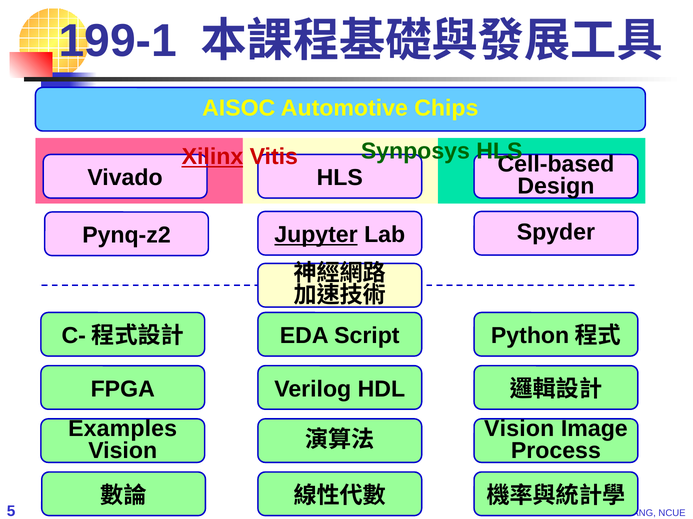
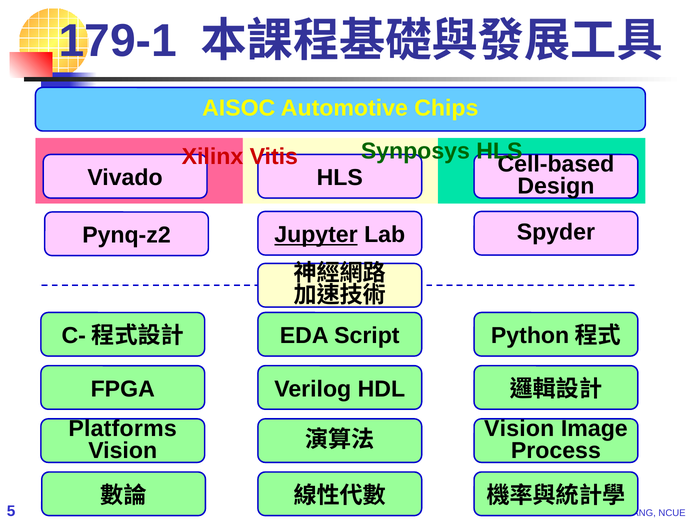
199-1: 199-1 -> 179-1
Xilinx underline: present -> none
Examples: Examples -> Platforms
